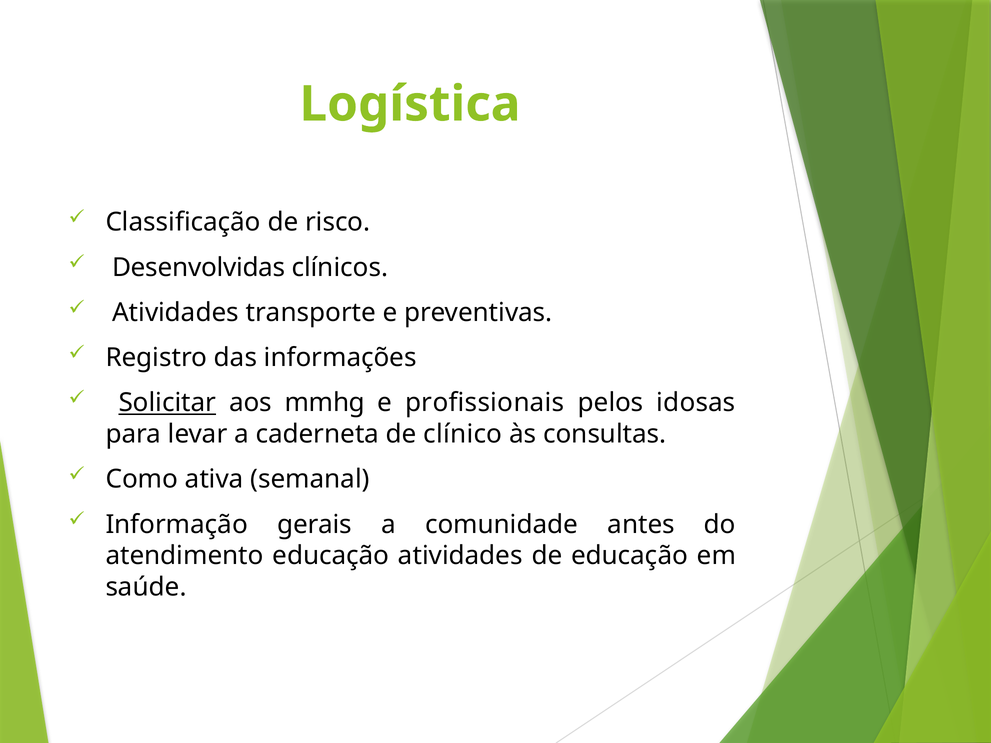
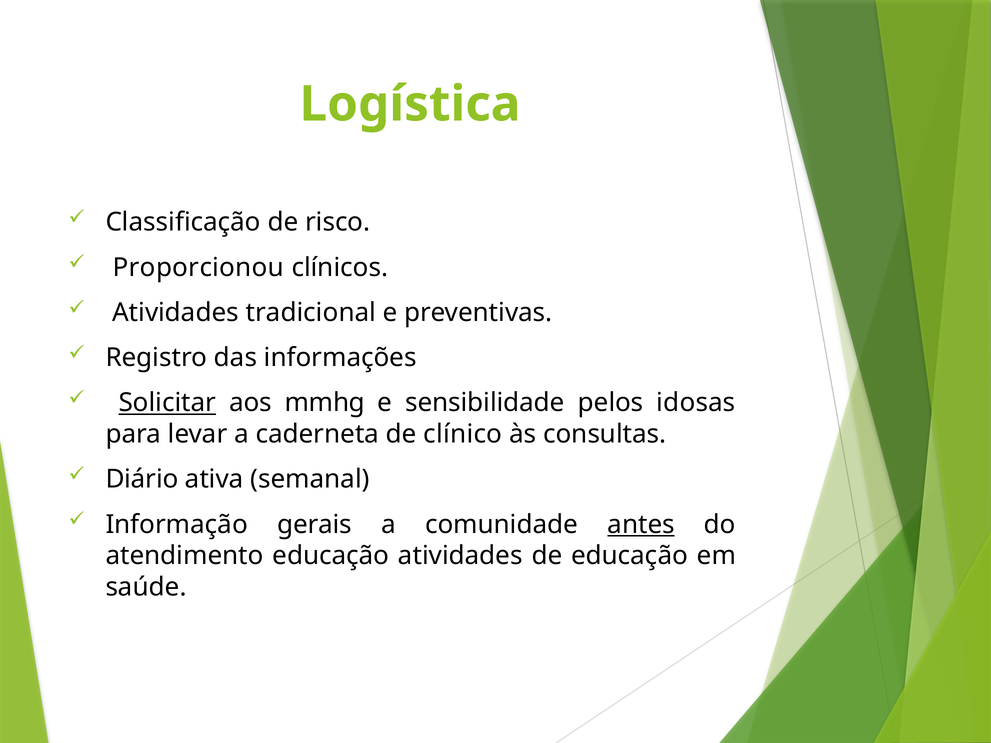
Desenvolvidas: Desenvolvidas -> Proporcionou
transporte: transporte -> tradicional
profissionais: profissionais -> sensibilidade
Como: Como -> Diário
antes underline: none -> present
